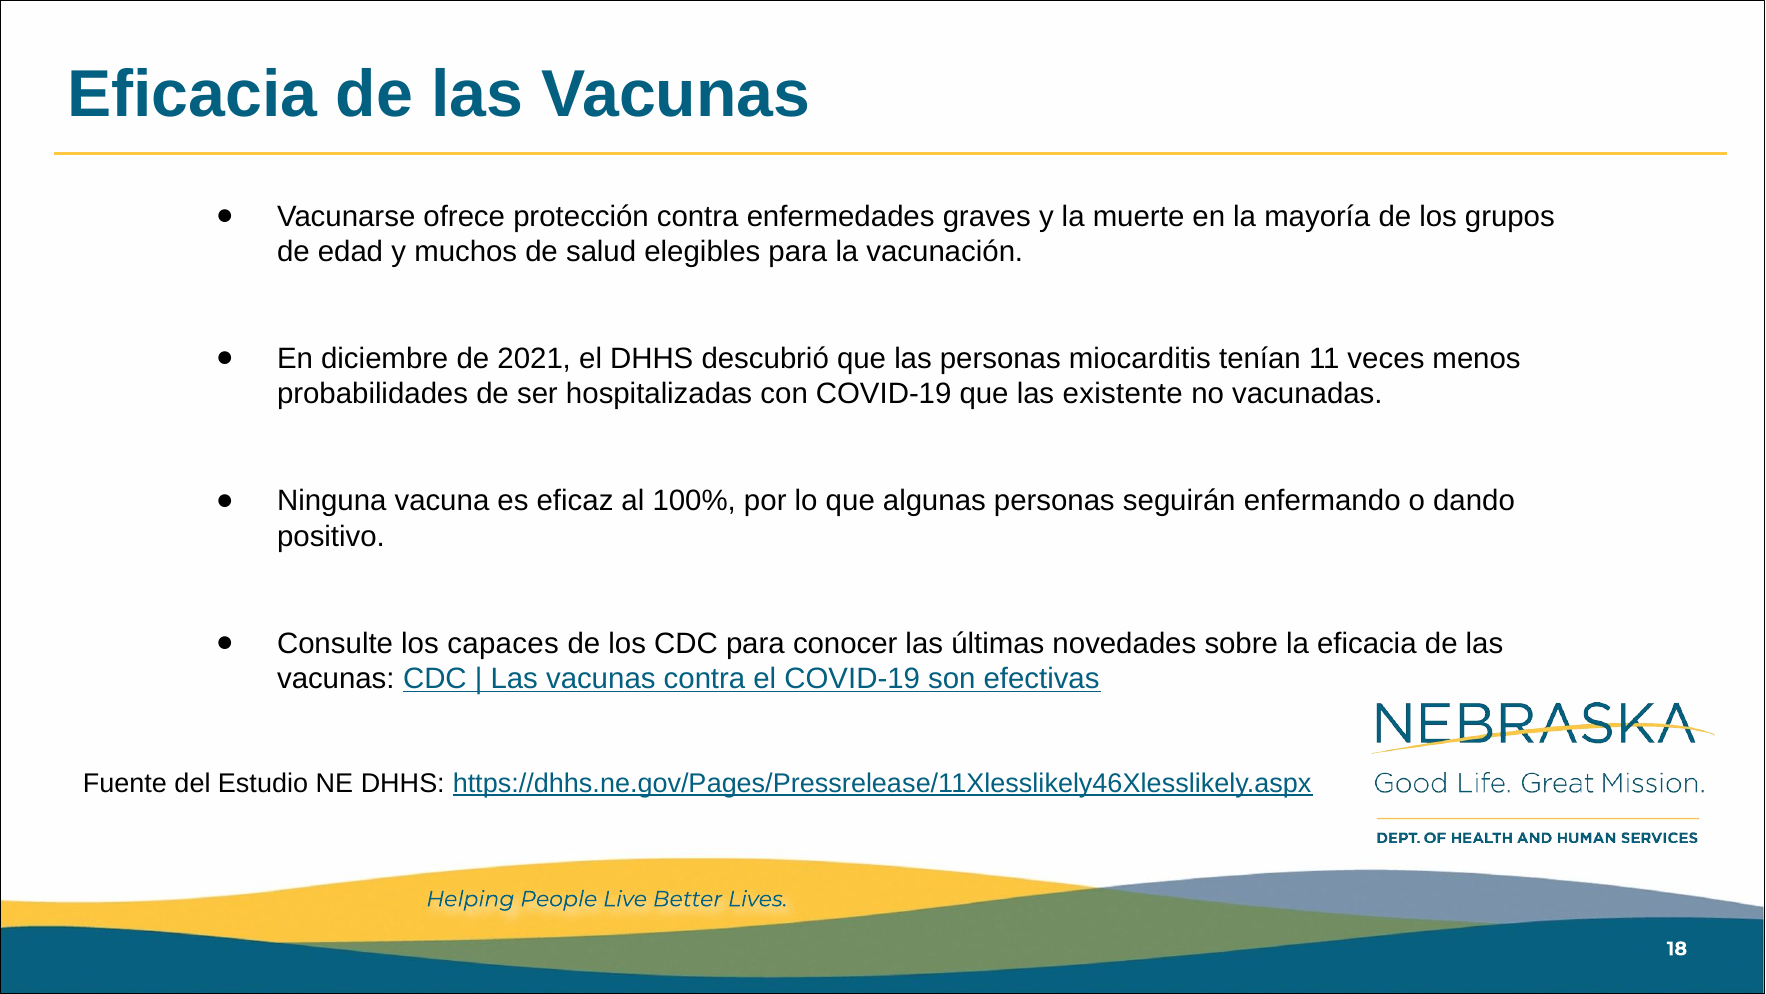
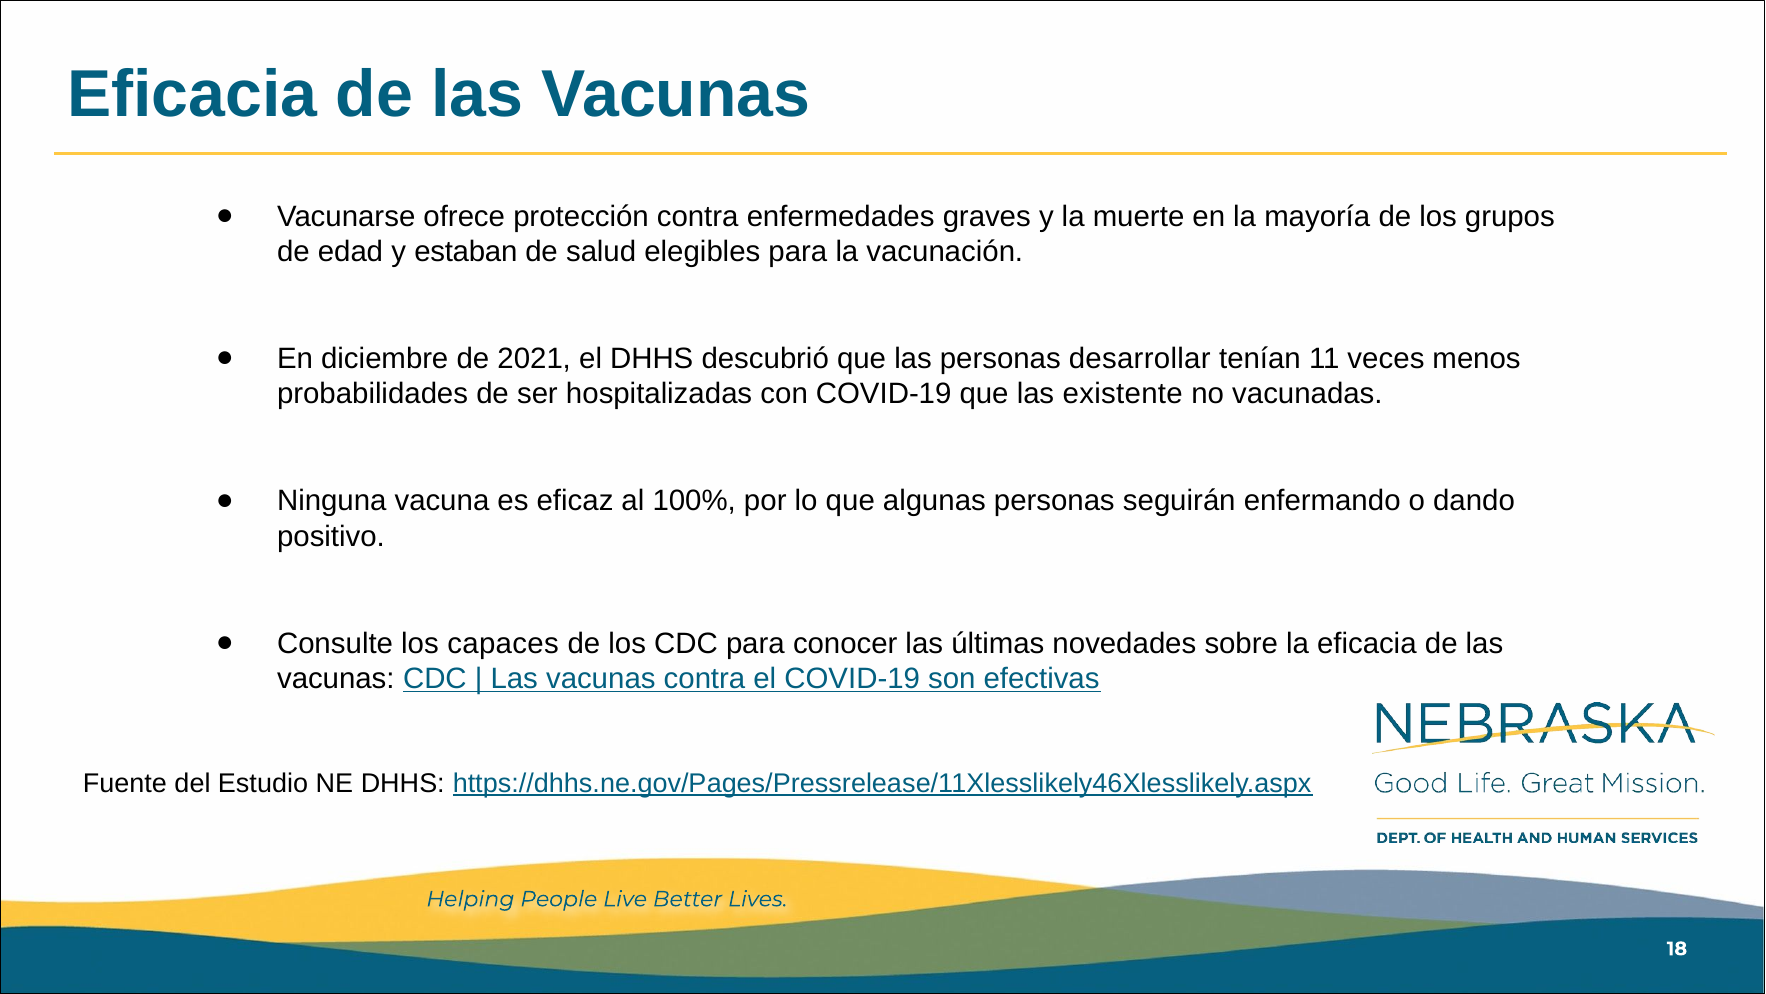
muchos: muchos -> estaban
miocarditis: miocarditis -> desarrollar
